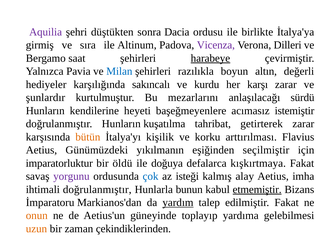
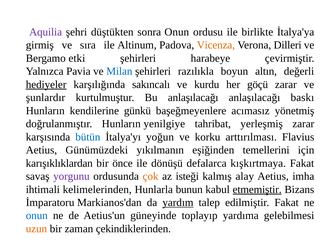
sonra Dacia: Dacia -> Onun
Vicenza colour: purple -> orange
saat: saat -> etki
harabeye underline: present -> none
hediyeler underline: none -> present
karşı: karşı -> göçü
Bu mezarlarını: mezarlarını -> anlaşılacağı
sürdü: sürdü -> baskı
heyeti: heyeti -> günkü
istemiştir: istemiştir -> yönetmiş
kuşatılma: kuşatılma -> yenilgiye
getirterek: getirterek -> yerleşmiş
bütün colour: orange -> blue
kişilik: kişilik -> yoğun
seçilmiştir: seçilmiştir -> temellerini
imparatorluktur: imparatorluktur -> karışıklıklardan
öldü: öldü -> önce
doğuya: doğuya -> dönüşü
çok colour: blue -> orange
ihtimali doğrulanmıştır: doğrulanmıştır -> kelimelerinden
onun at (37, 216) colour: orange -> blue
